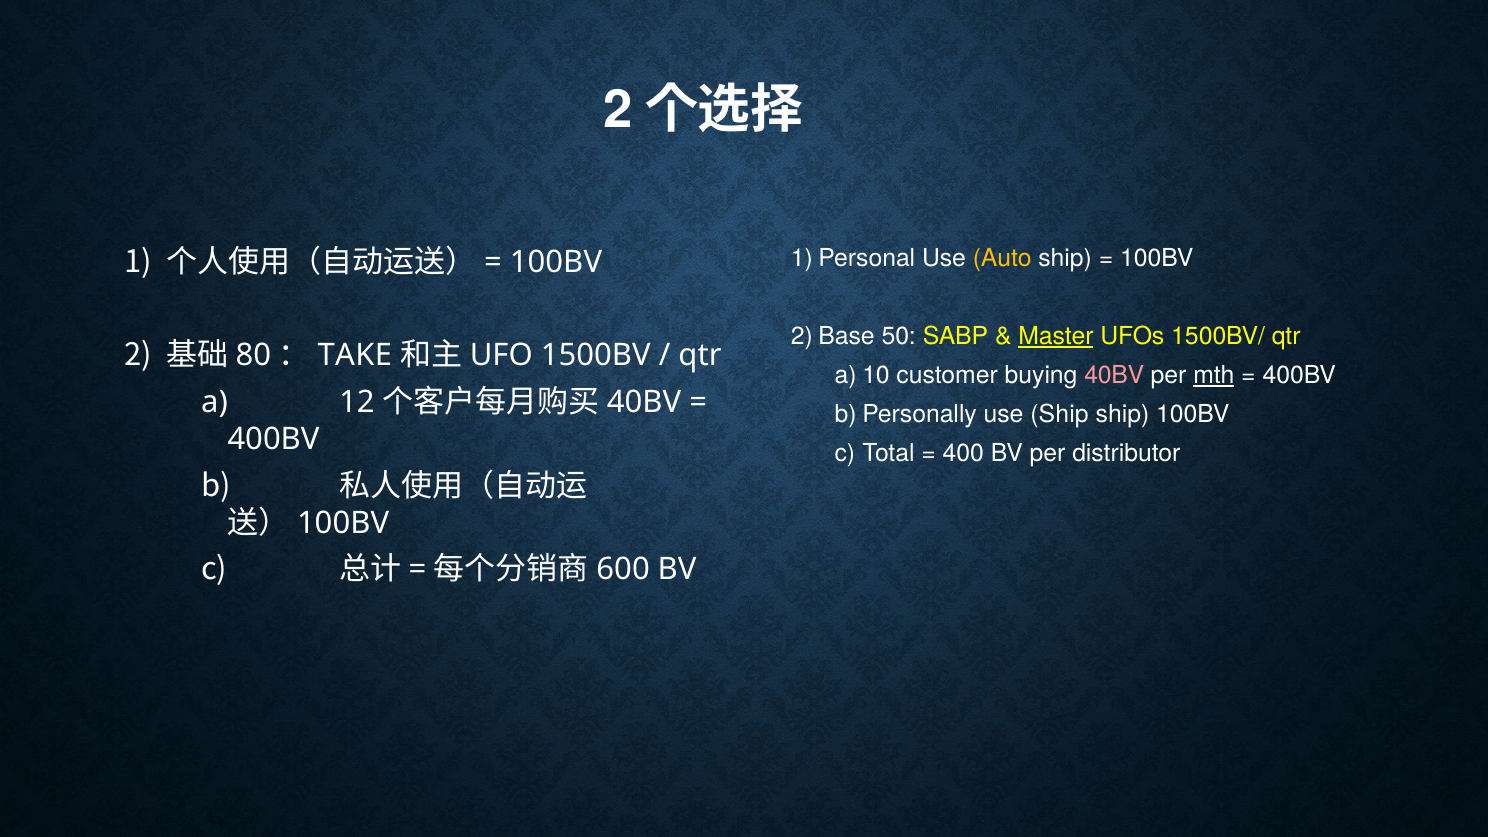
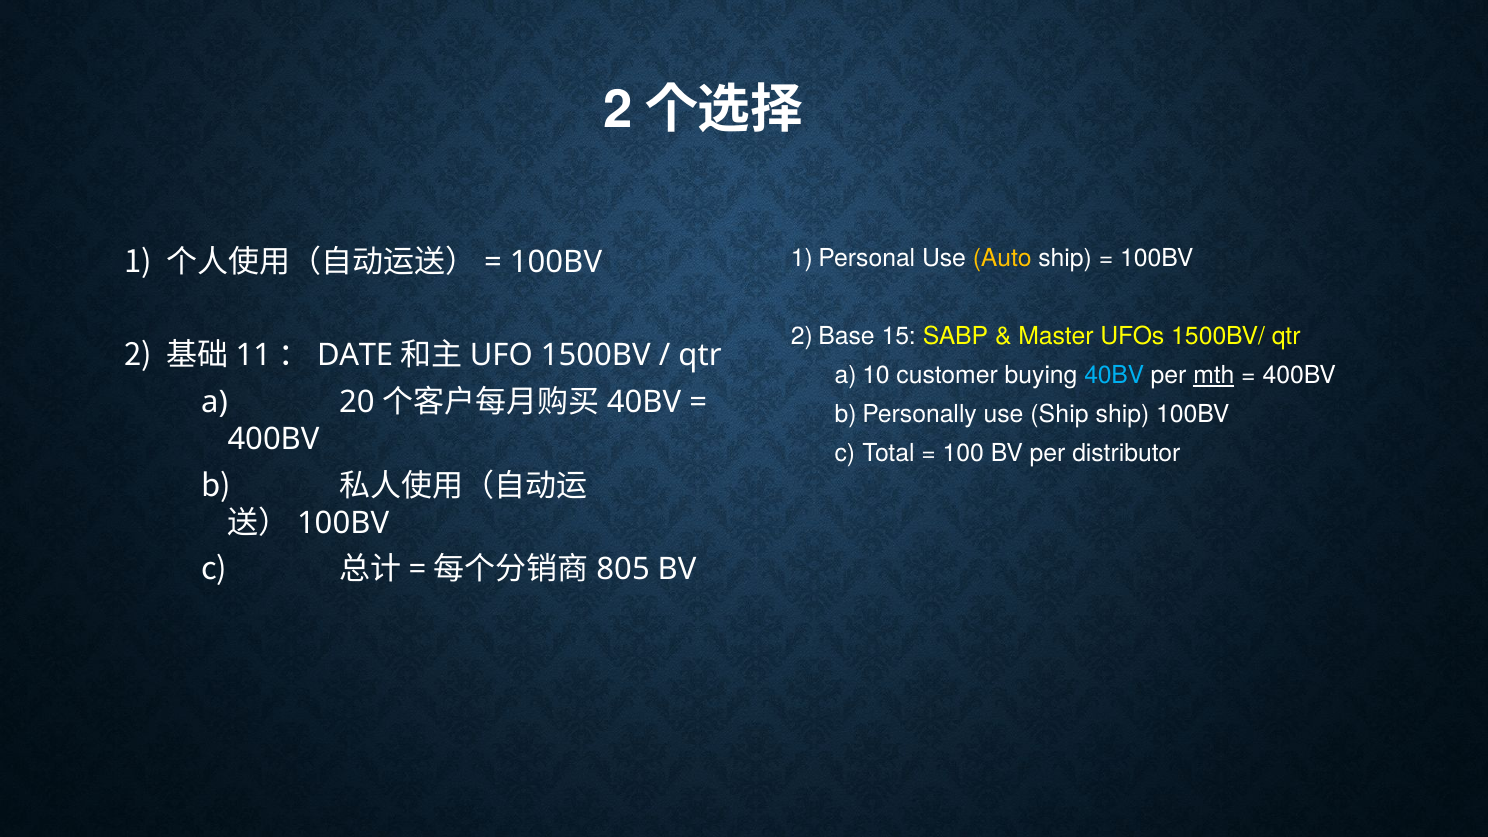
50: 50 -> 15
Master underline: present -> none
80: 80 -> 11
TAKE: TAKE -> DATE
40BV at (1114, 376) colour: pink -> light blue
12: 12 -> 20
400: 400 -> 100
600: 600 -> 805
